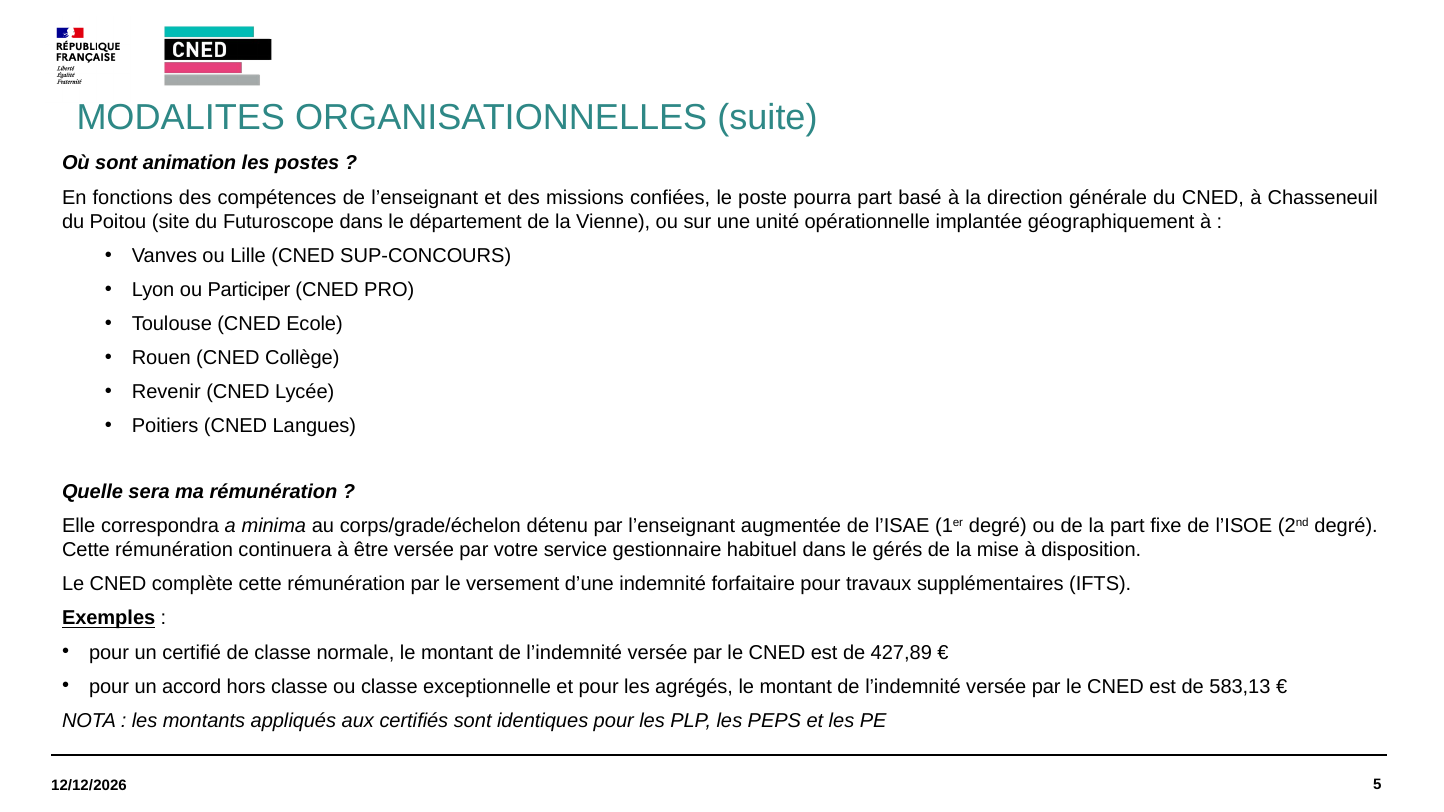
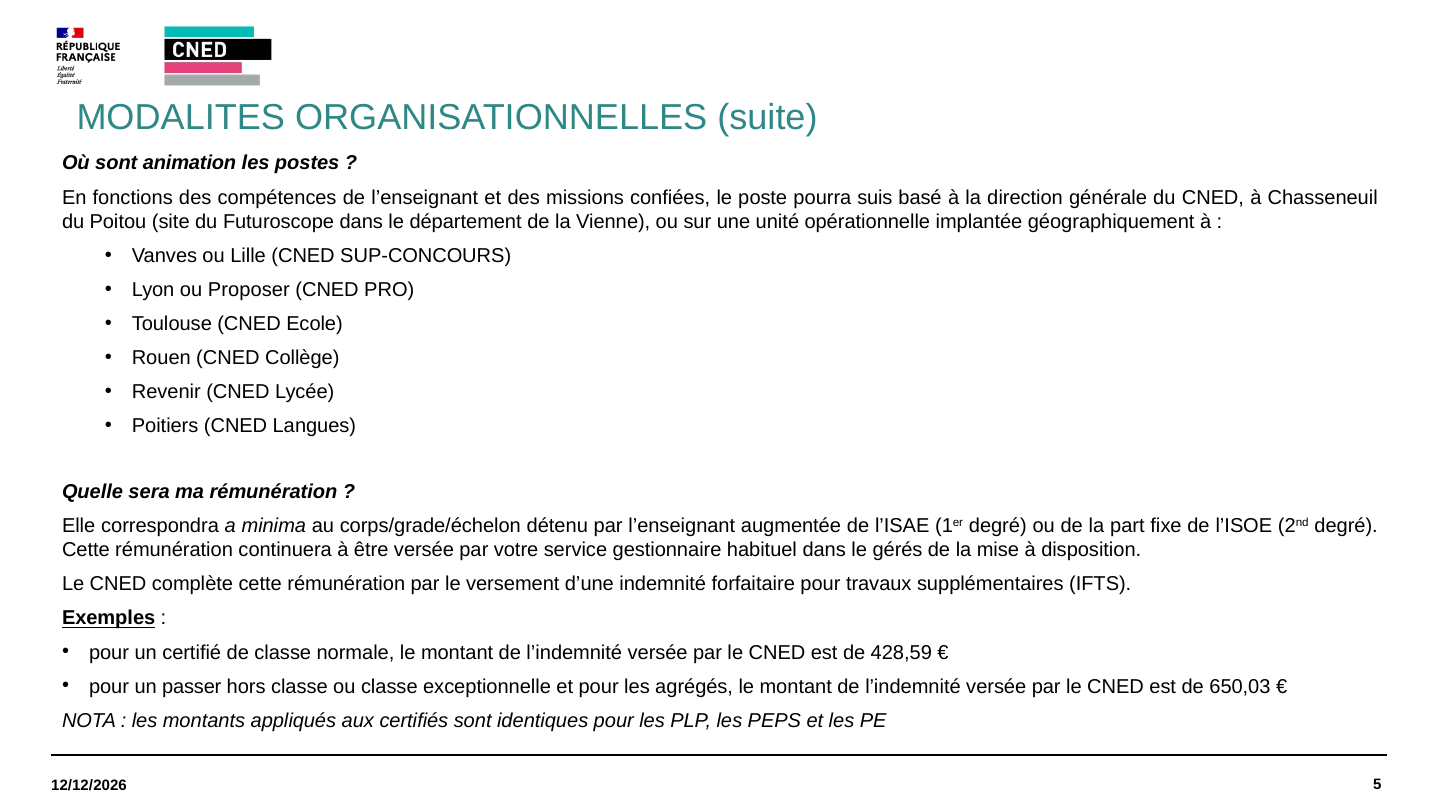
pourra part: part -> suis
Participer: Participer -> Proposer
427,89: 427,89 -> 428,59
accord: accord -> passer
583,13: 583,13 -> 650,03
